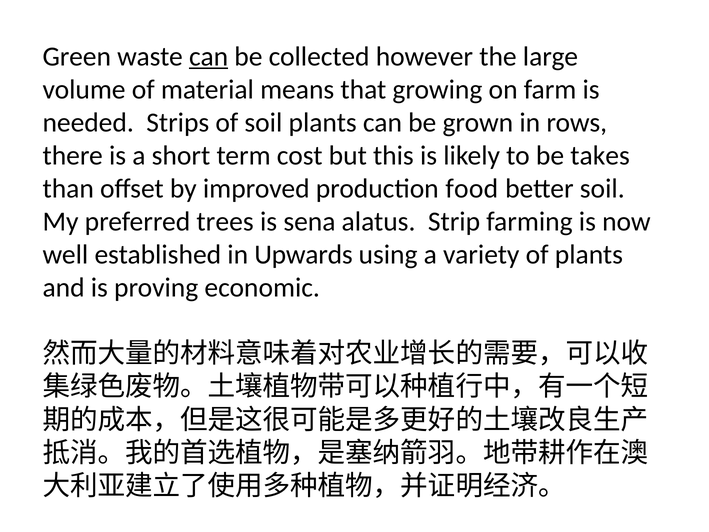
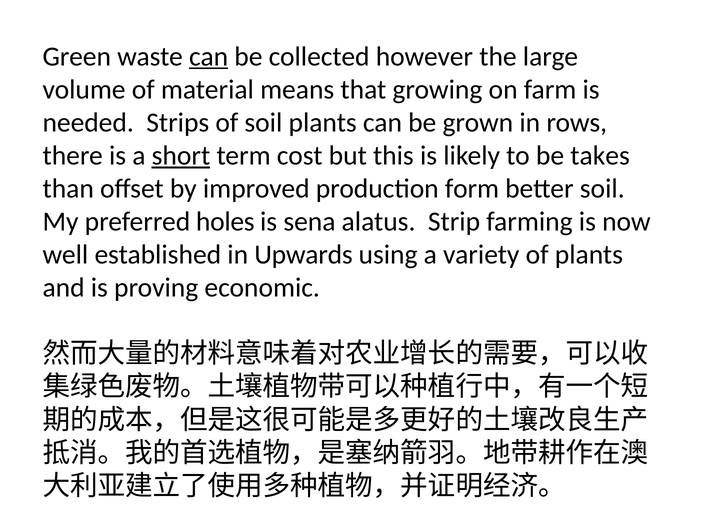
short underline: none -> present
food: food -> form
trees: trees -> holes
